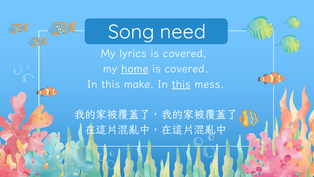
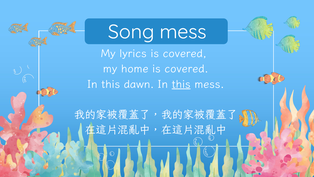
Song need: need -> mess
home underline: present -> none
make: make -> dawn
